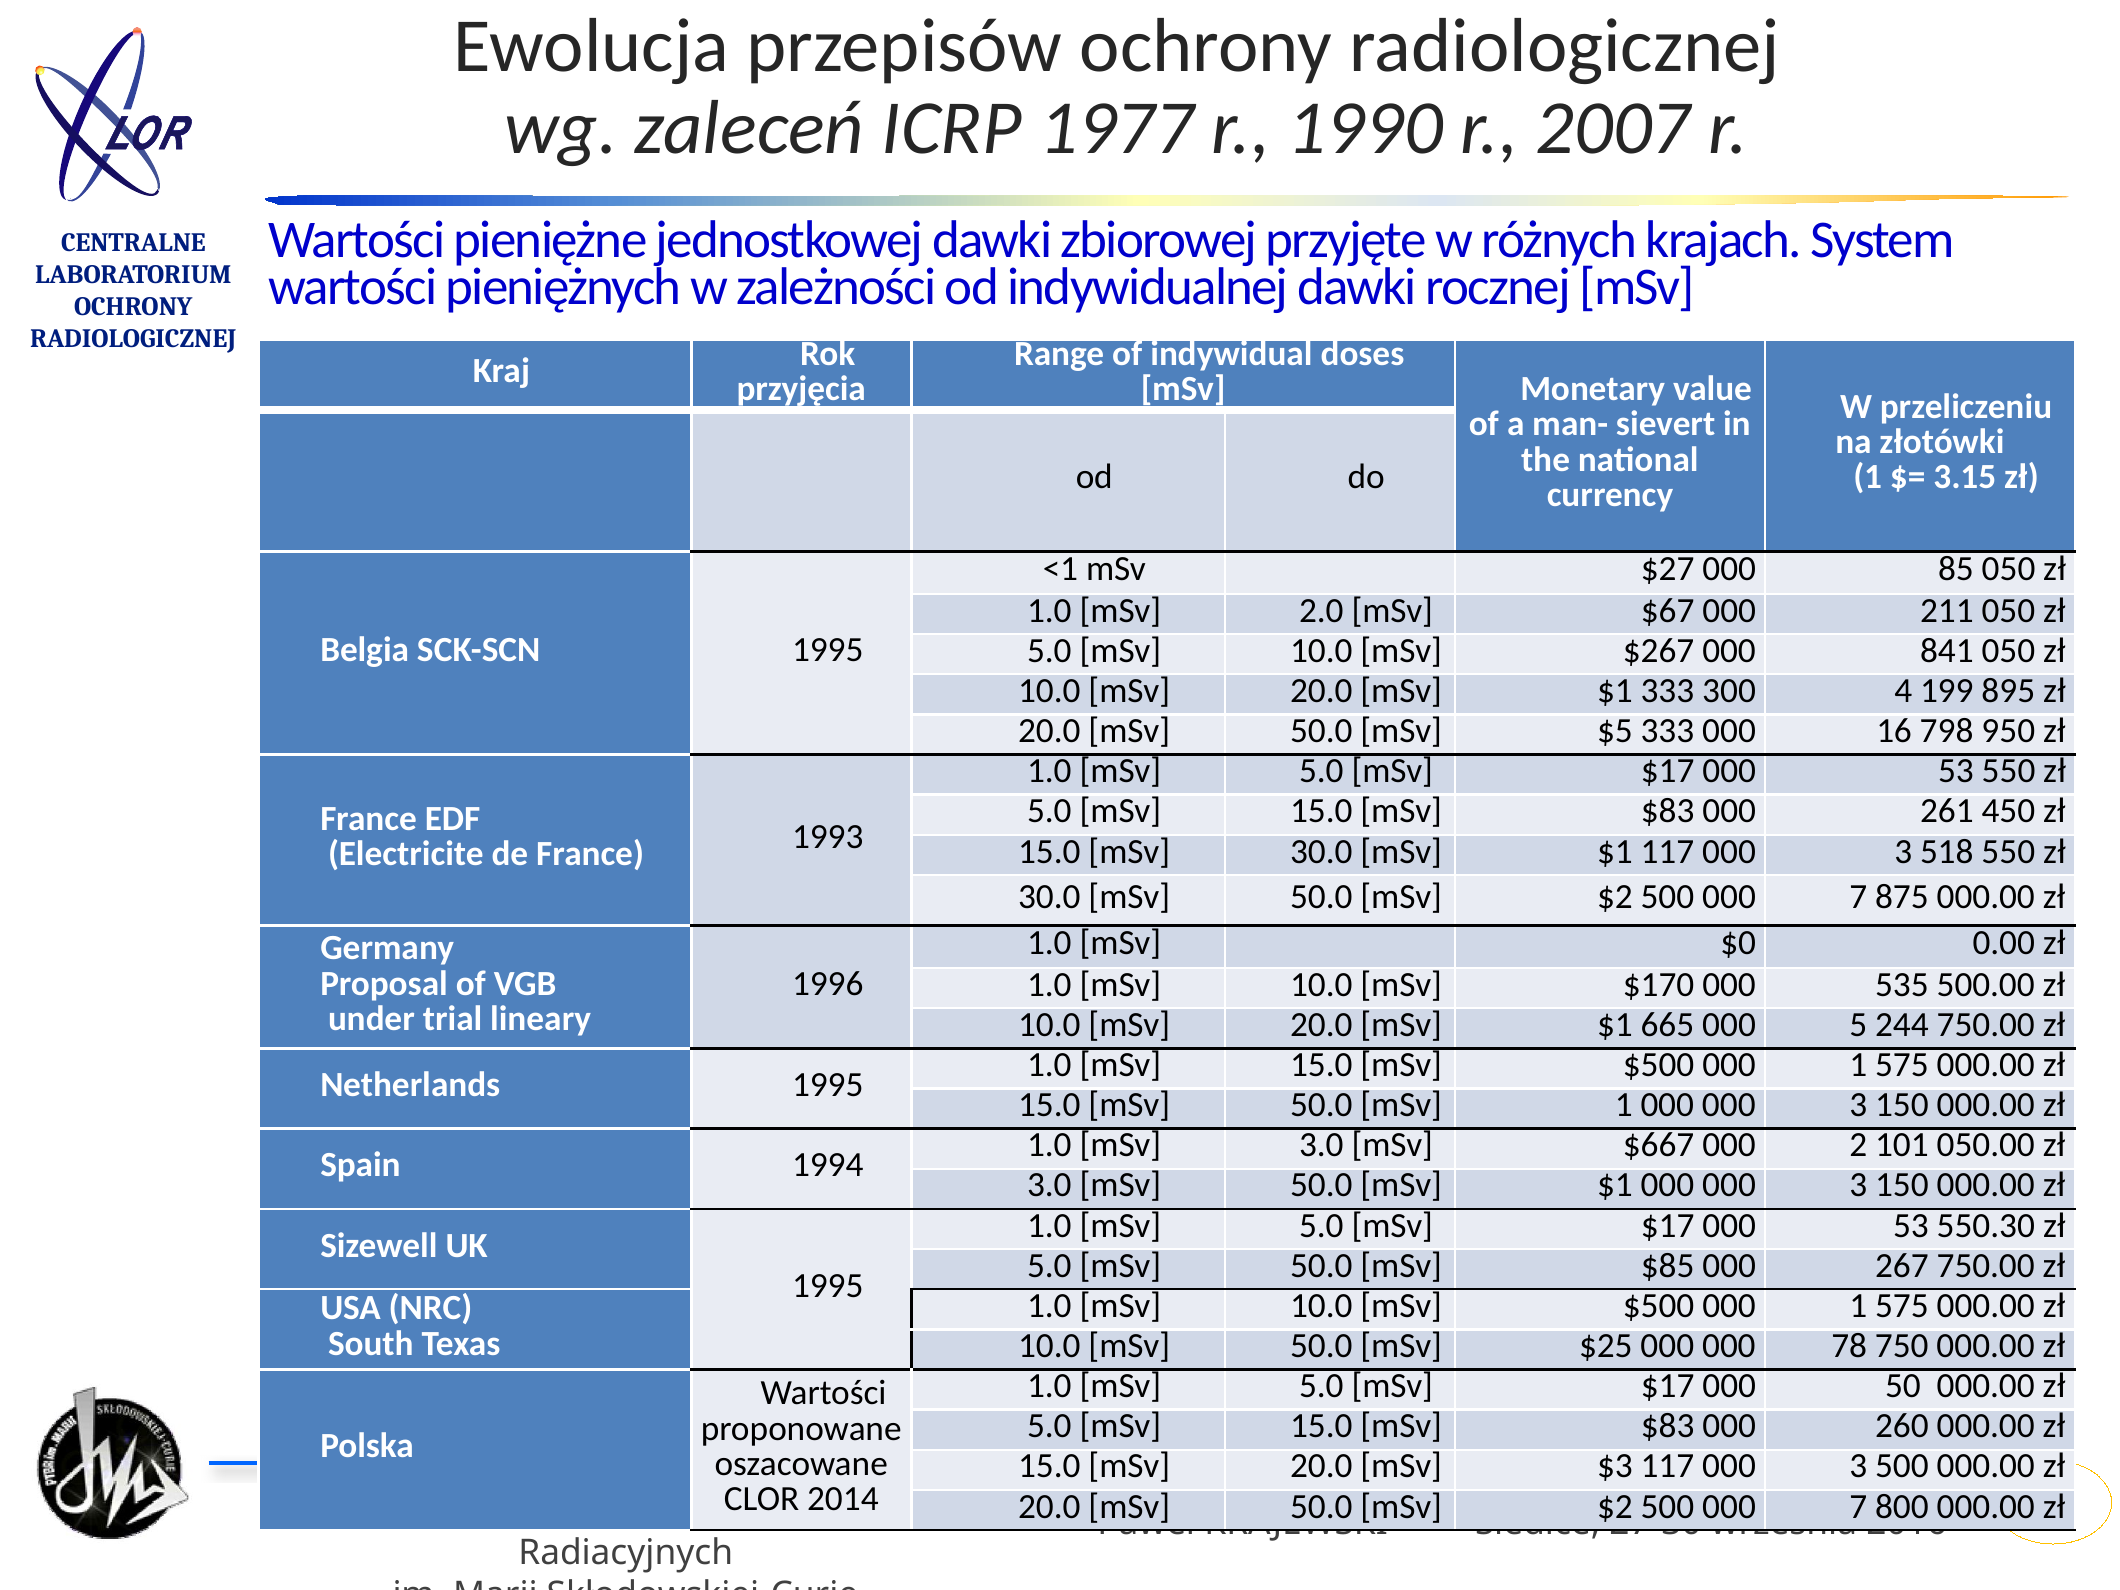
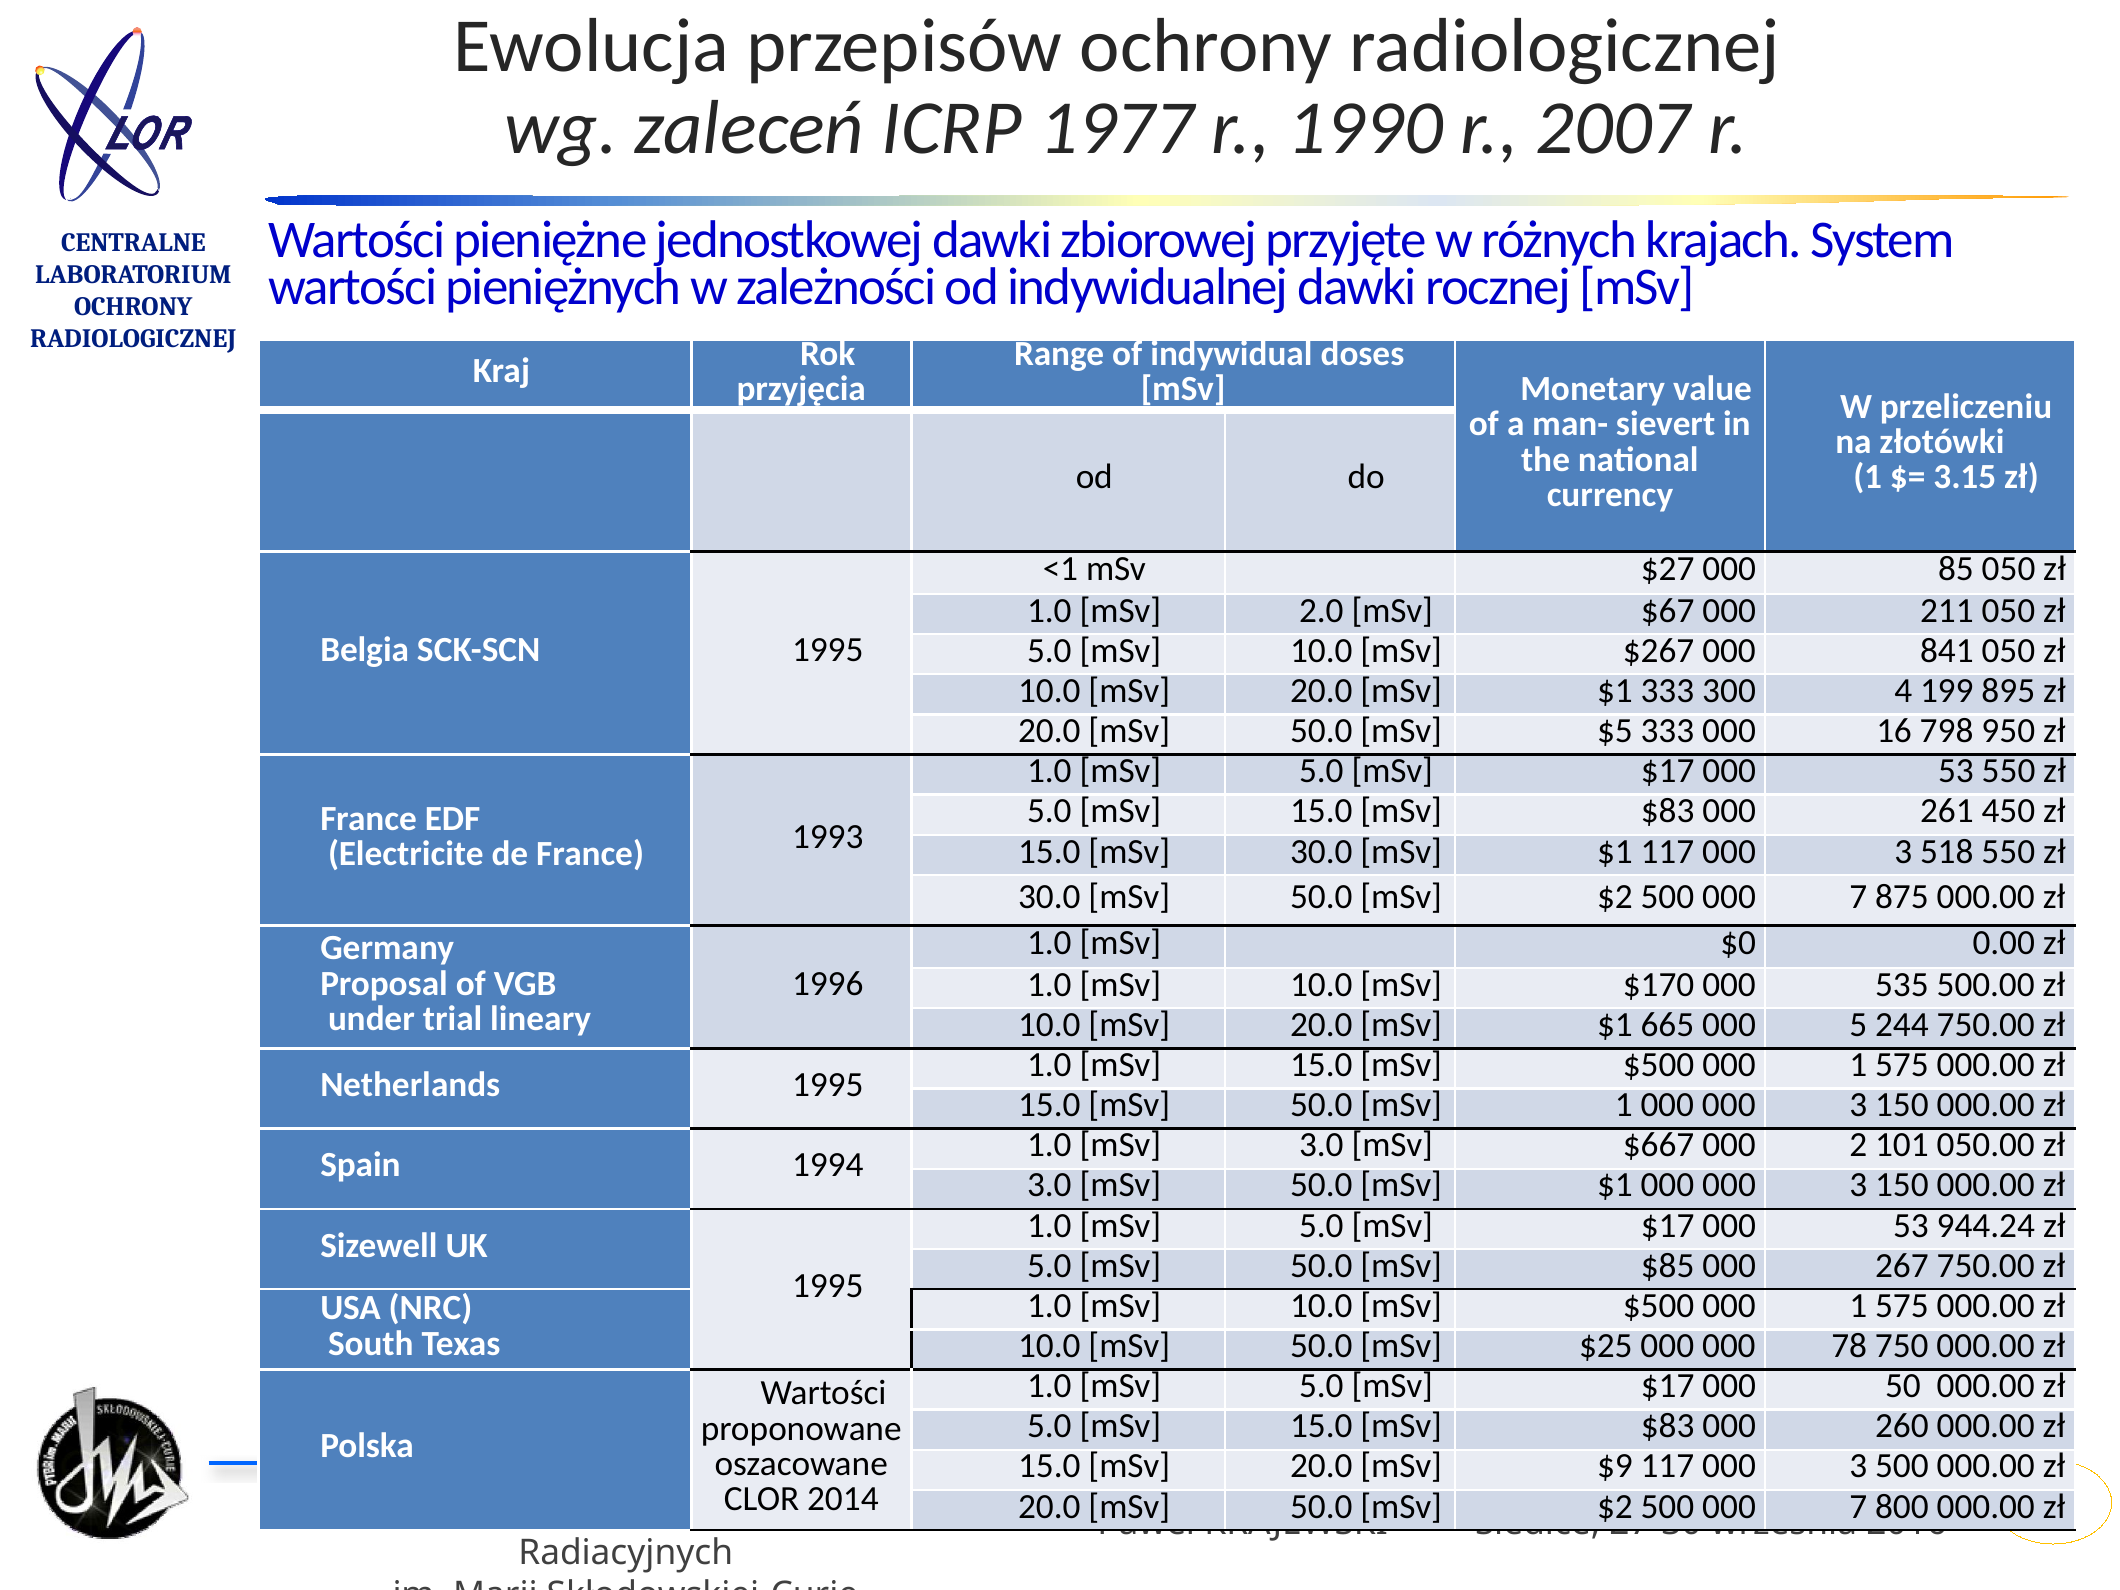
550.30: 550.30 -> 944.24
$3: $3 -> $9
